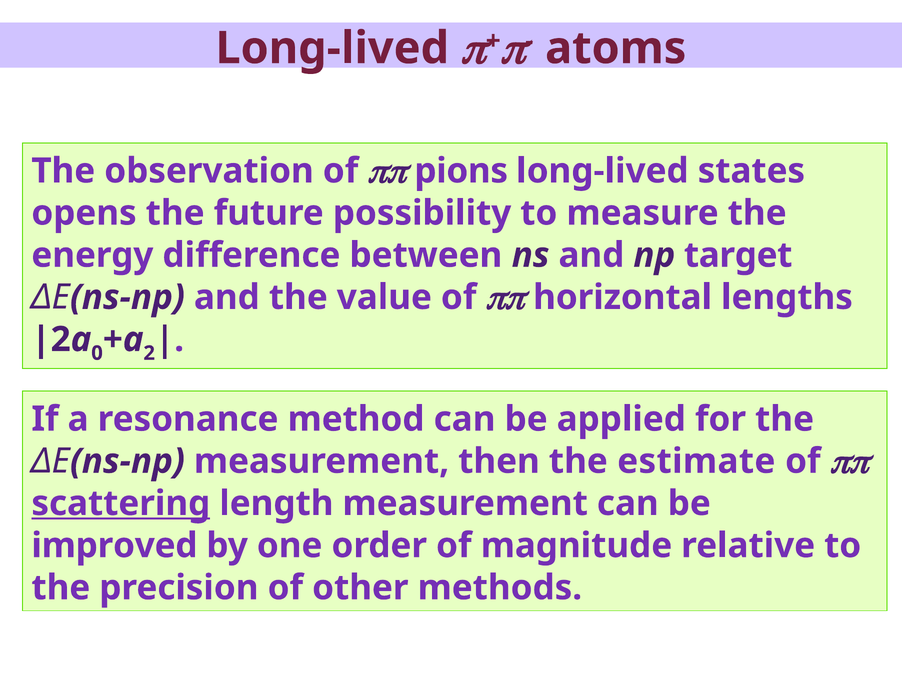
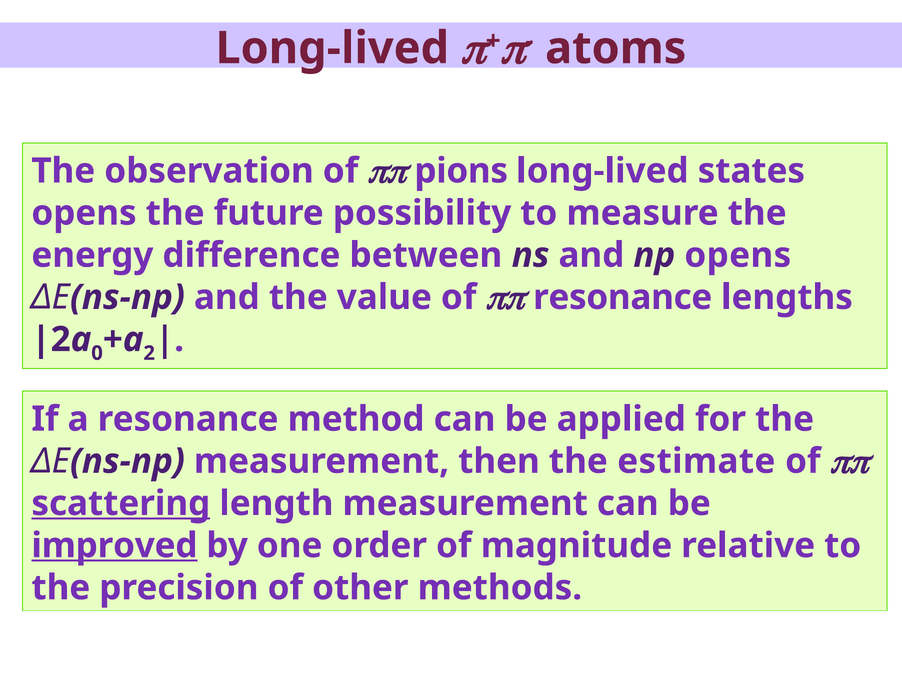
np target: target -> opens
pp horizontal: horizontal -> resonance
improved underline: none -> present
